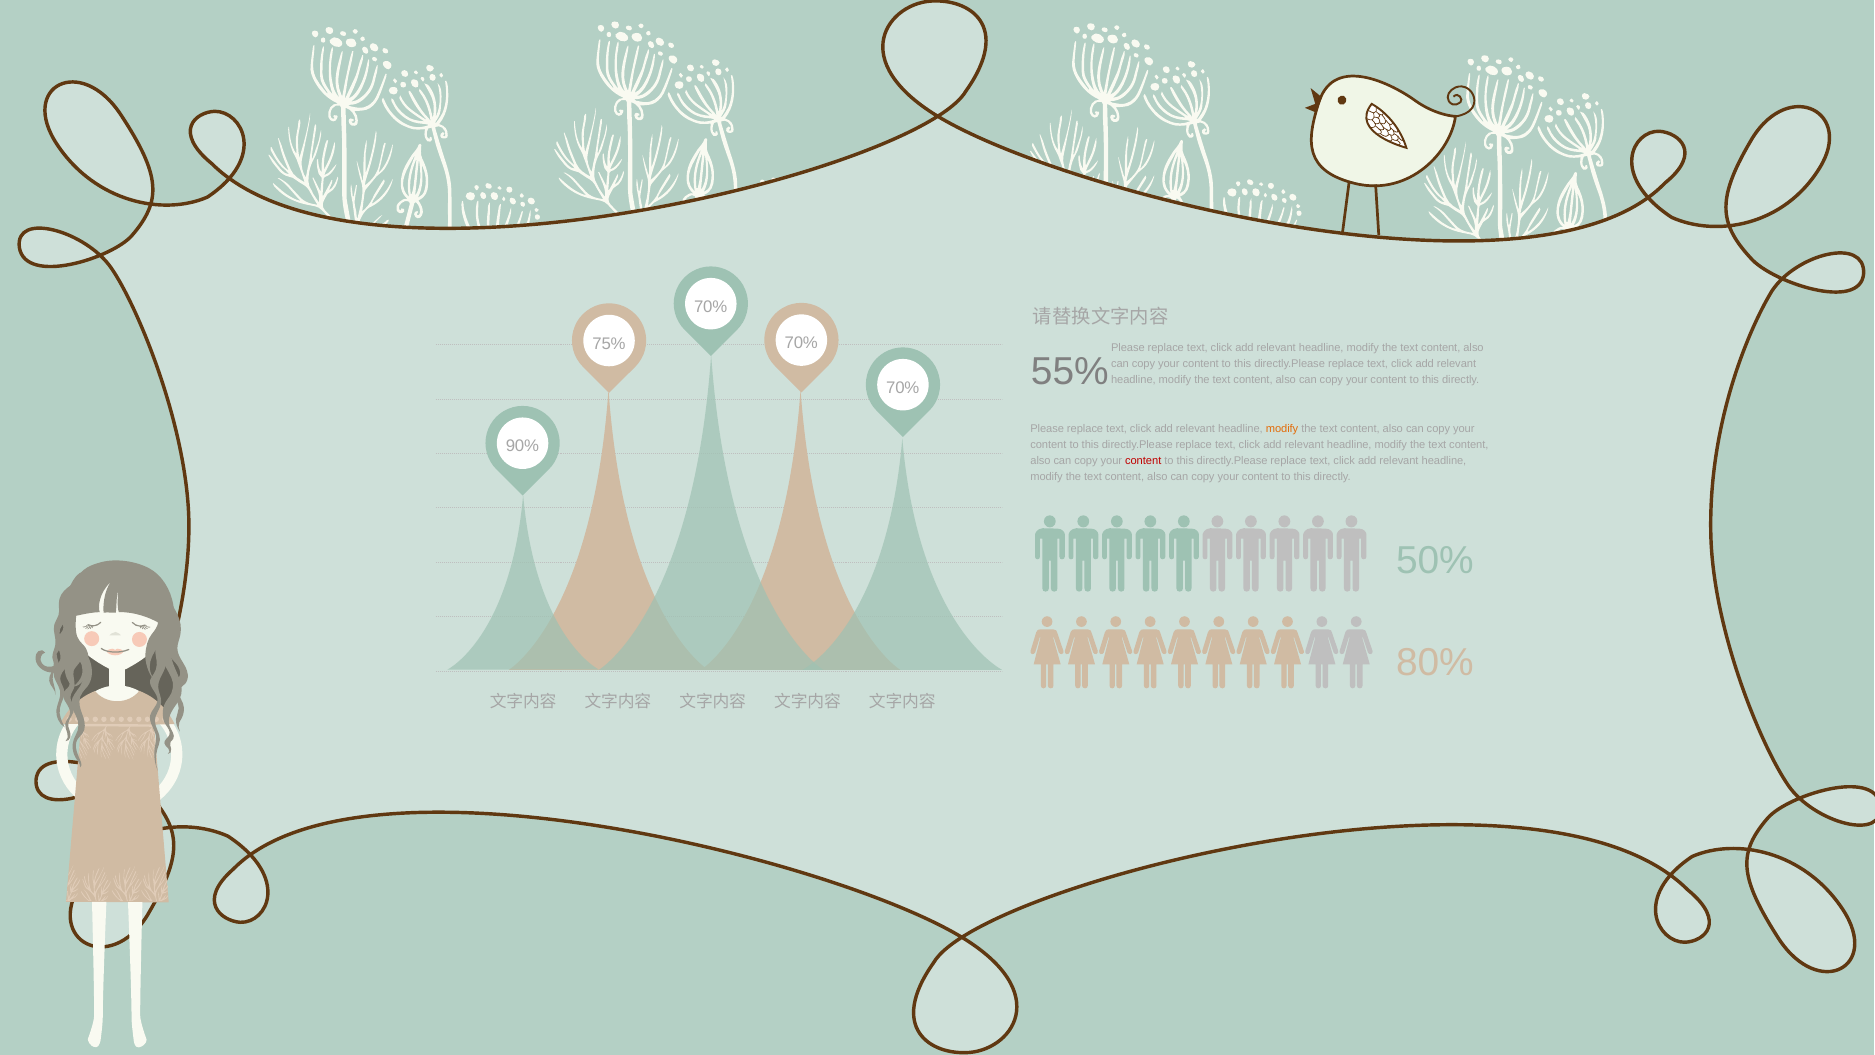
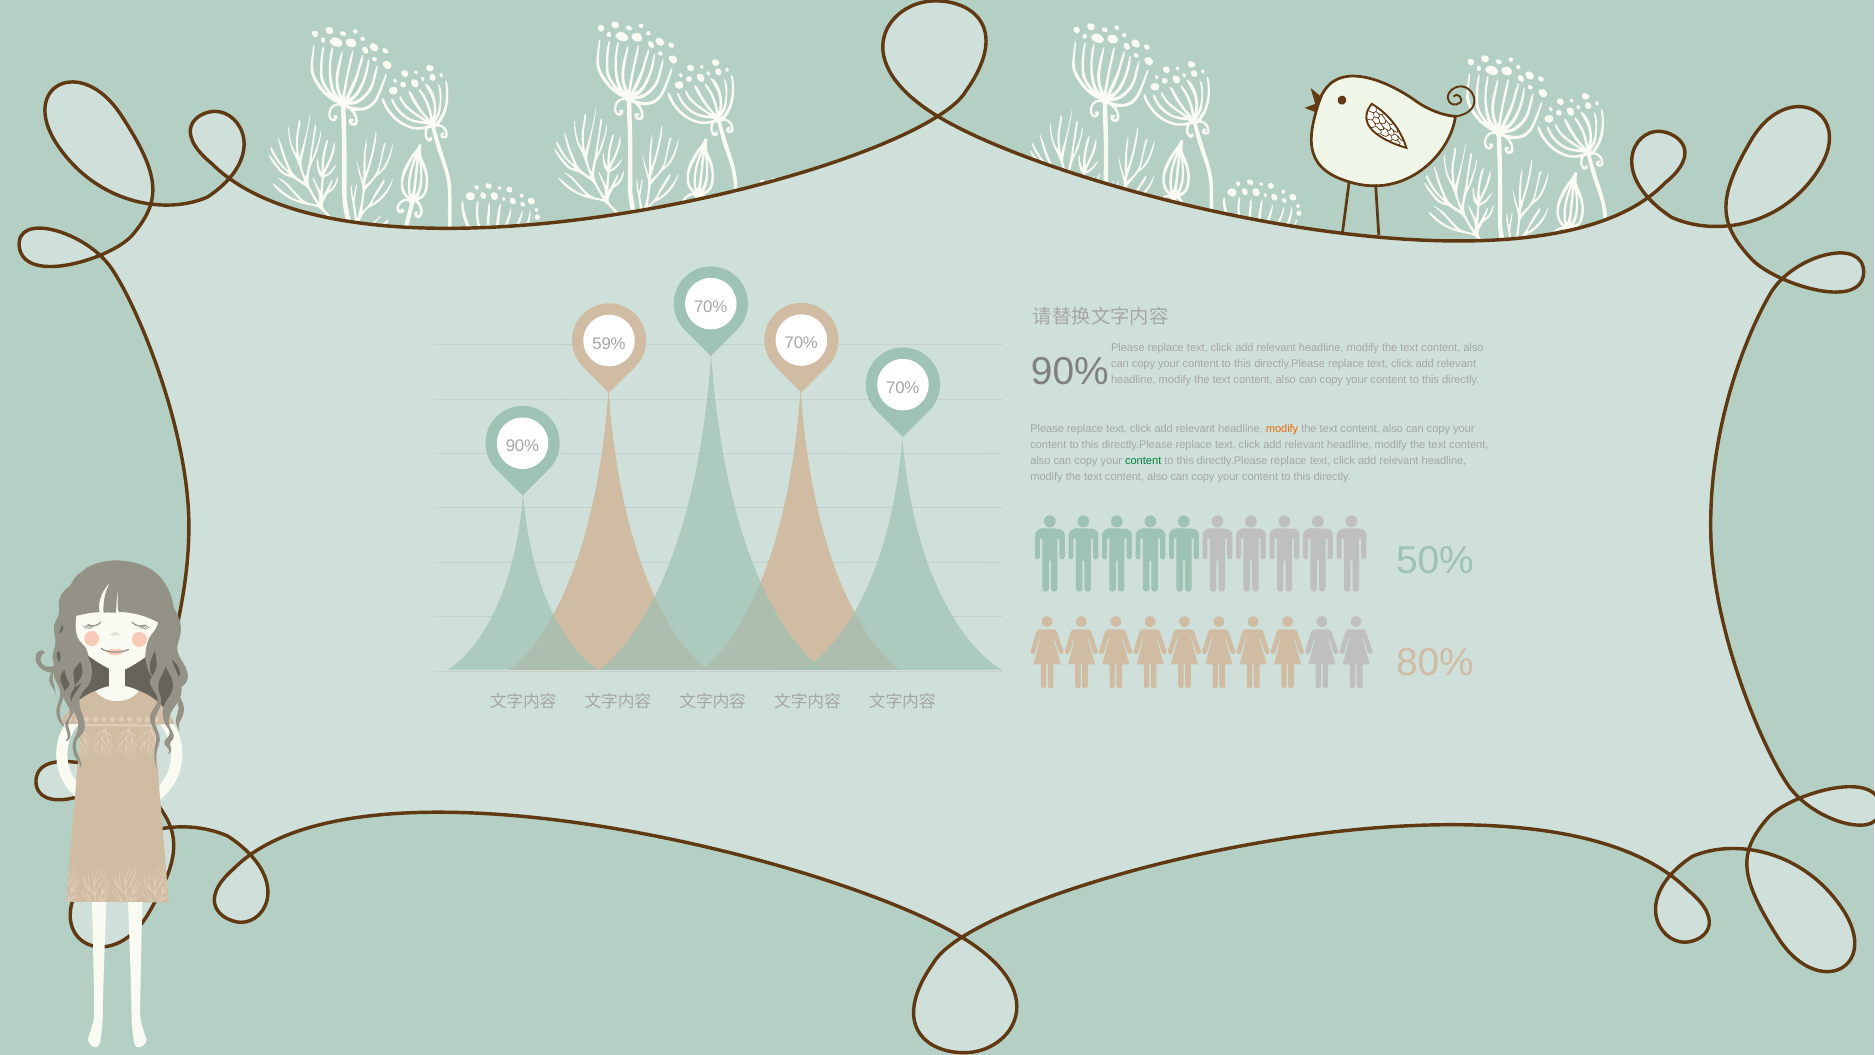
75%: 75% -> 59%
55% at (1070, 371): 55% -> 90%
content at (1143, 461) colour: red -> green
